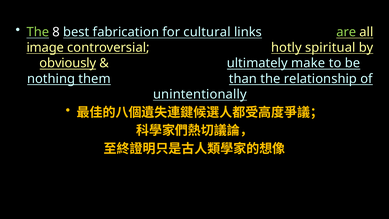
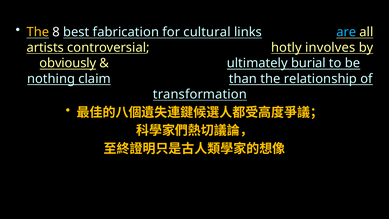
The at (38, 32) colour: light green -> yellow
are colour: light green -> light blue
image: image -> artists
spiritual: spiritual -> involves
make: make -> burial
them: them -> claim
unintentionally: unintentionally -> transformation
